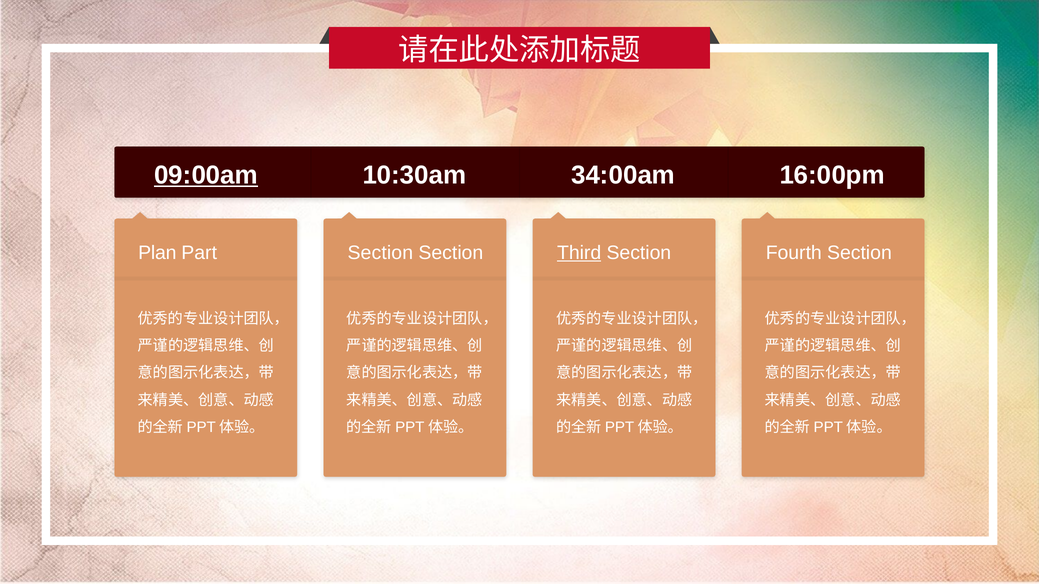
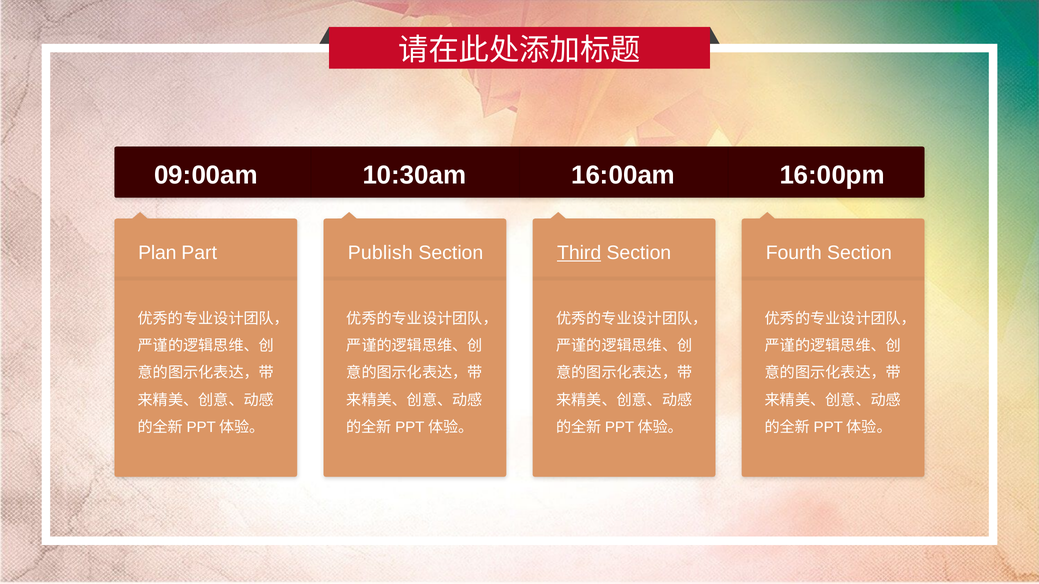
09:00am underline: present -> none
34:00am: 34:00am -> 16:00am
Part Section: Section -> Publish
